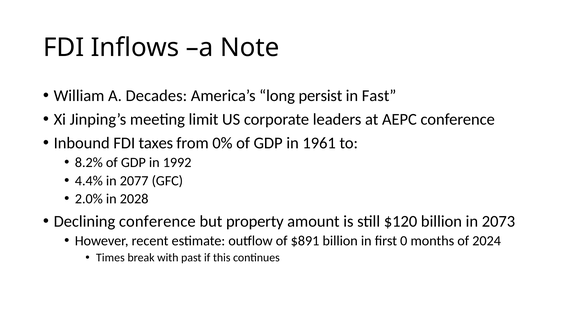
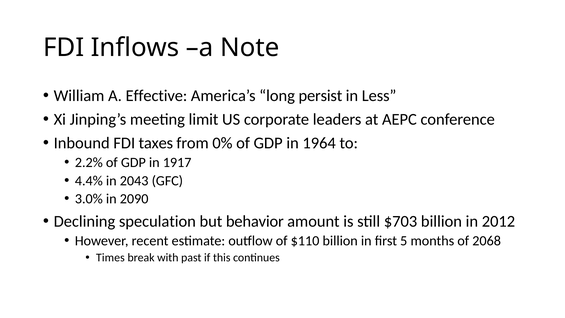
Decades: Decades -> Effective
Fast: Fast -> Less
1961: 1961 -> 1964
8.2%: 8.2% -> 2.2%
1992: 1992 -> 1917
2077: 2077 -> 2043
2.0%: 2.0% -> 3.0%
2028: 2028 -> 2090
Declining conference: conference -> speculation
property: property -> behavior
$120: $120 -> $703
2073: 2073 -> 2012
$891: $891 -> $110
0: 0 -> 5
2024: 2024 -> 2068
